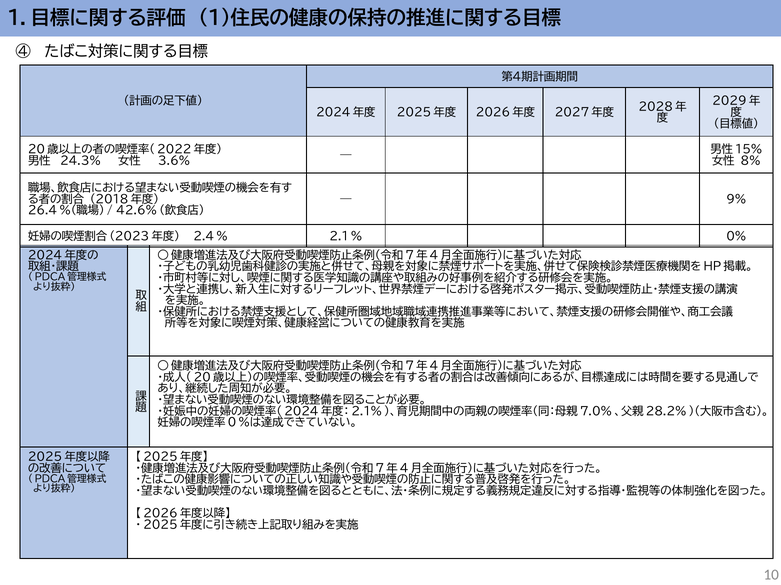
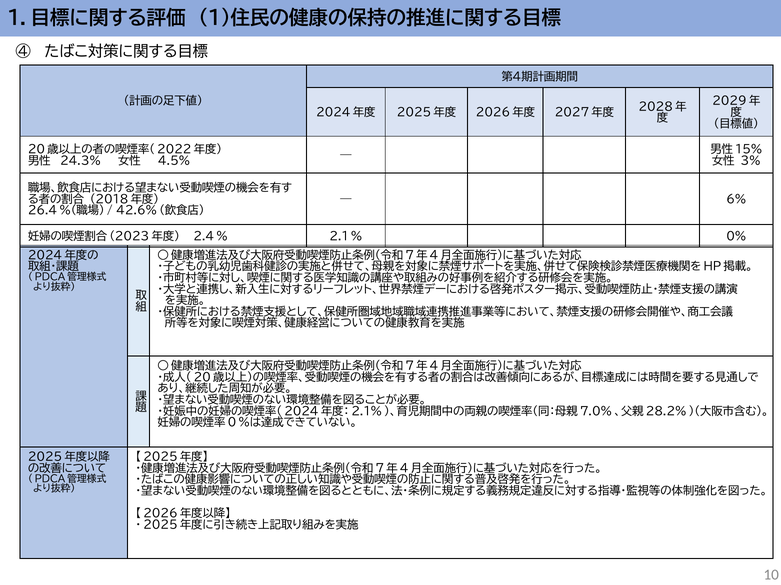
3.6%: 3.6% -> 4.5%
8%: 8% -> 3%
9%: 9% -> 6%
